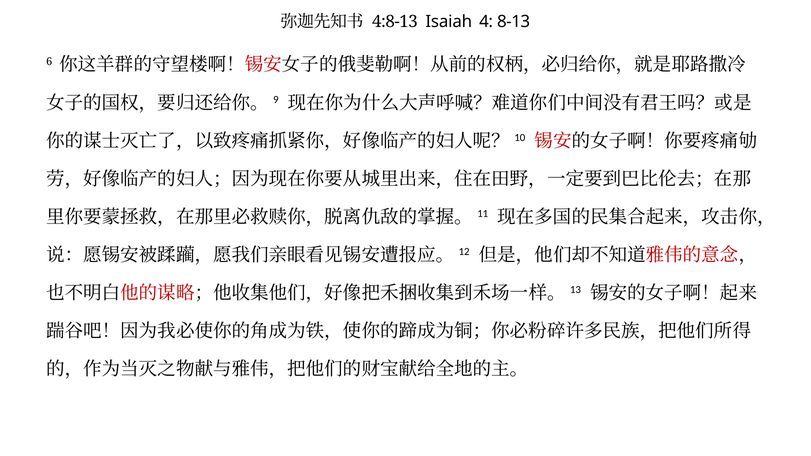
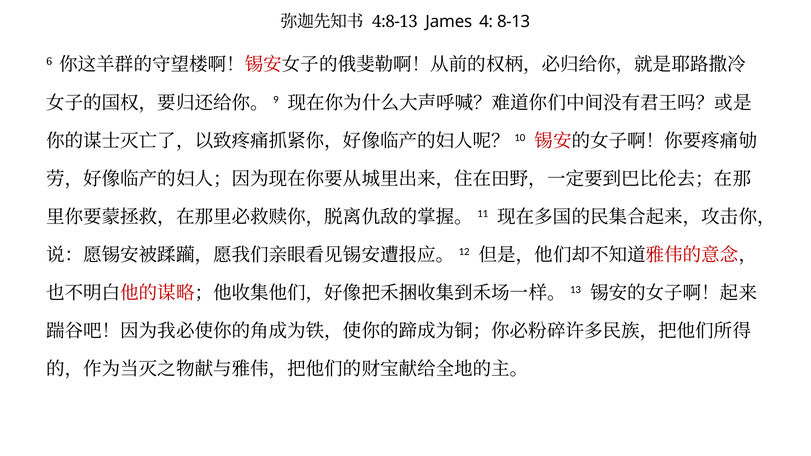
Isaiah: Isaiah -> James
